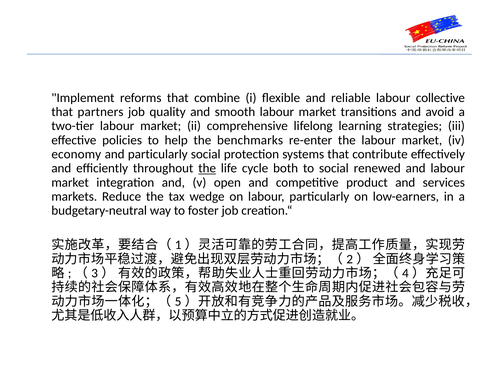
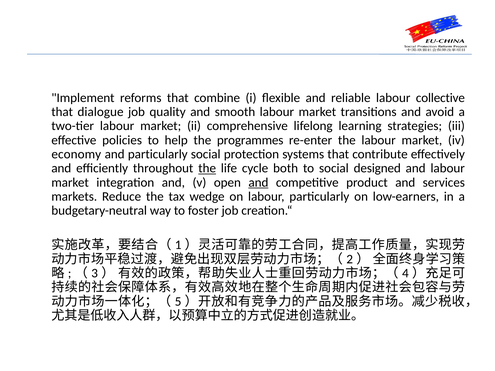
partners: partners -> dialogue
benchmarks: benchmarks -> programmes
renewed: renewed -> designed
and at (258, 183) underline: none -> present
